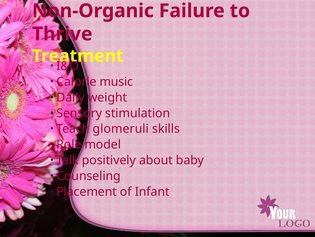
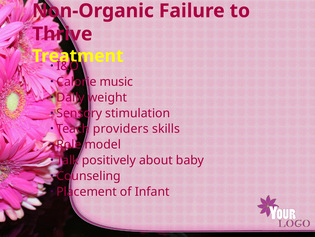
glomeruli: glomeruli -> providers
